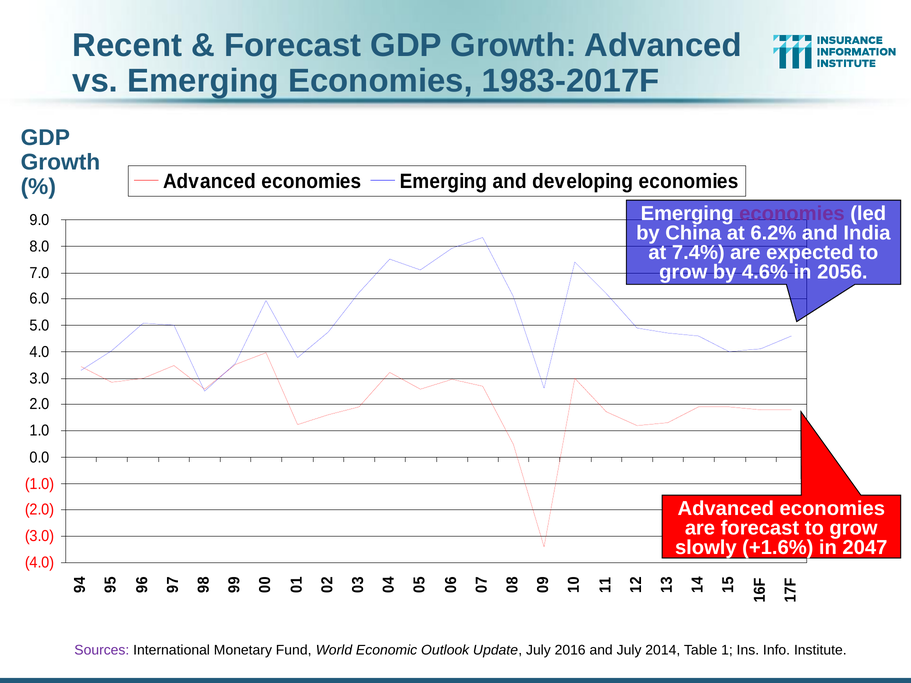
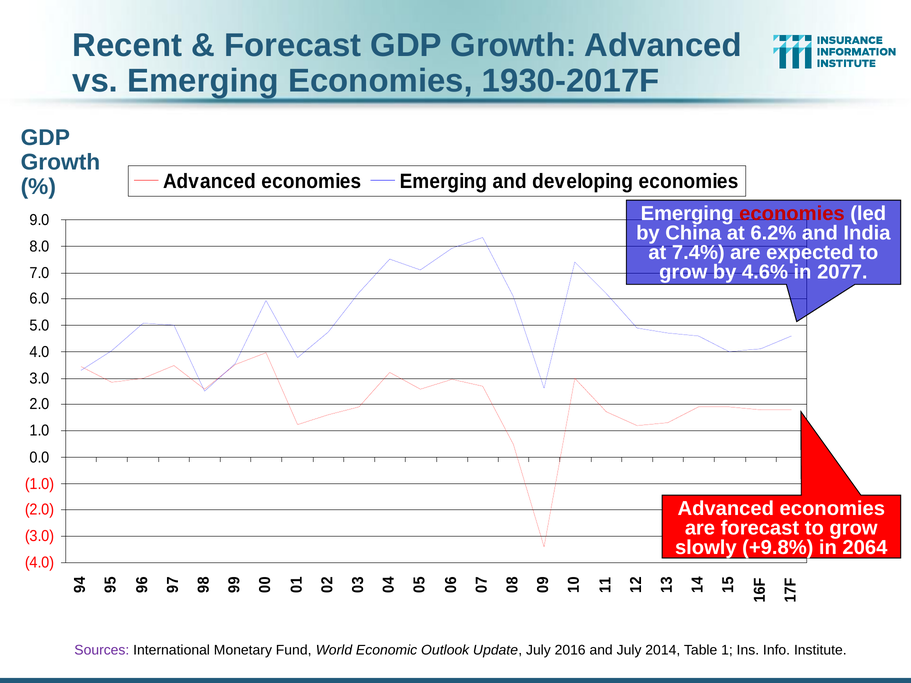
1983-2017F: 1983-2017F -> 1930-2017F
economies at (792, 214) colour: purple -> red
2056: 2056 -> 2077
+1.6%: +1.6% -> +9.8%
2047: 2047 -> 2064
